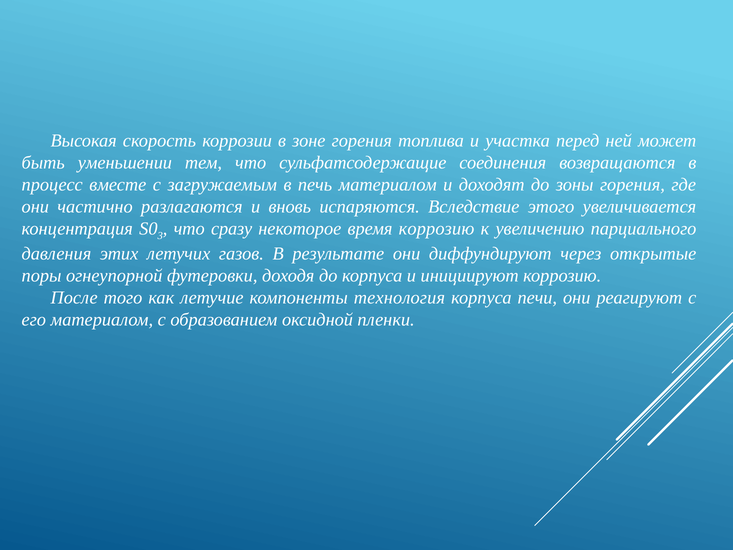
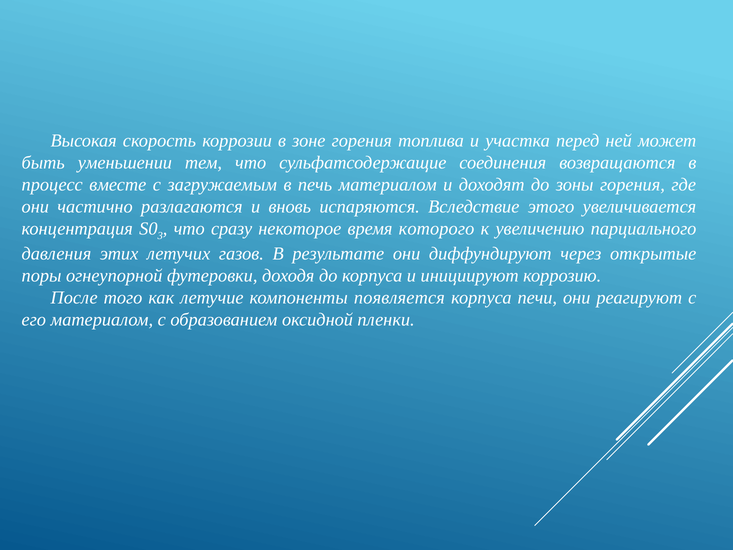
время коррозию: коррозию -> которого
технология: технология -> появляется
